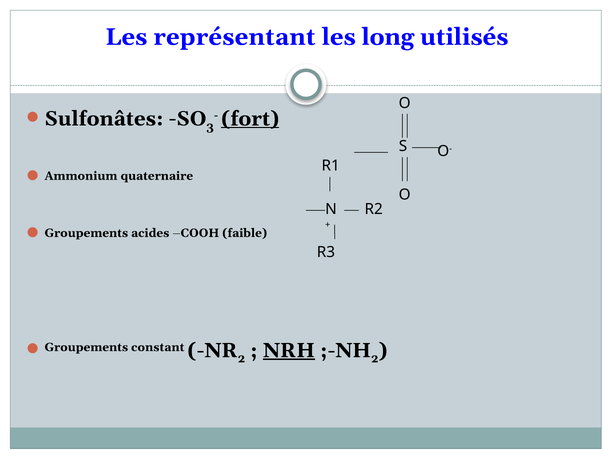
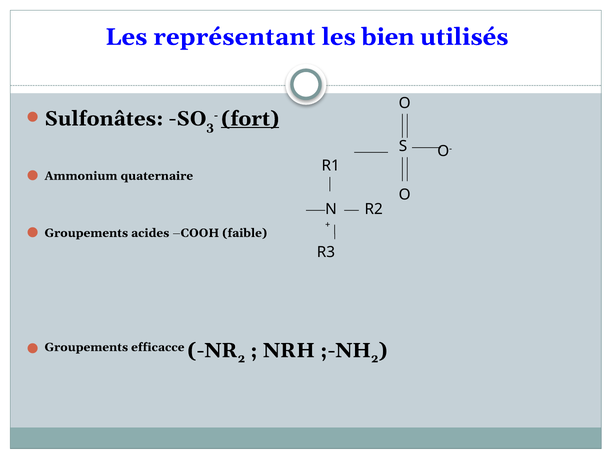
long: long -> bien
constant: constant -> efficacce
NRH underline: present -> none
